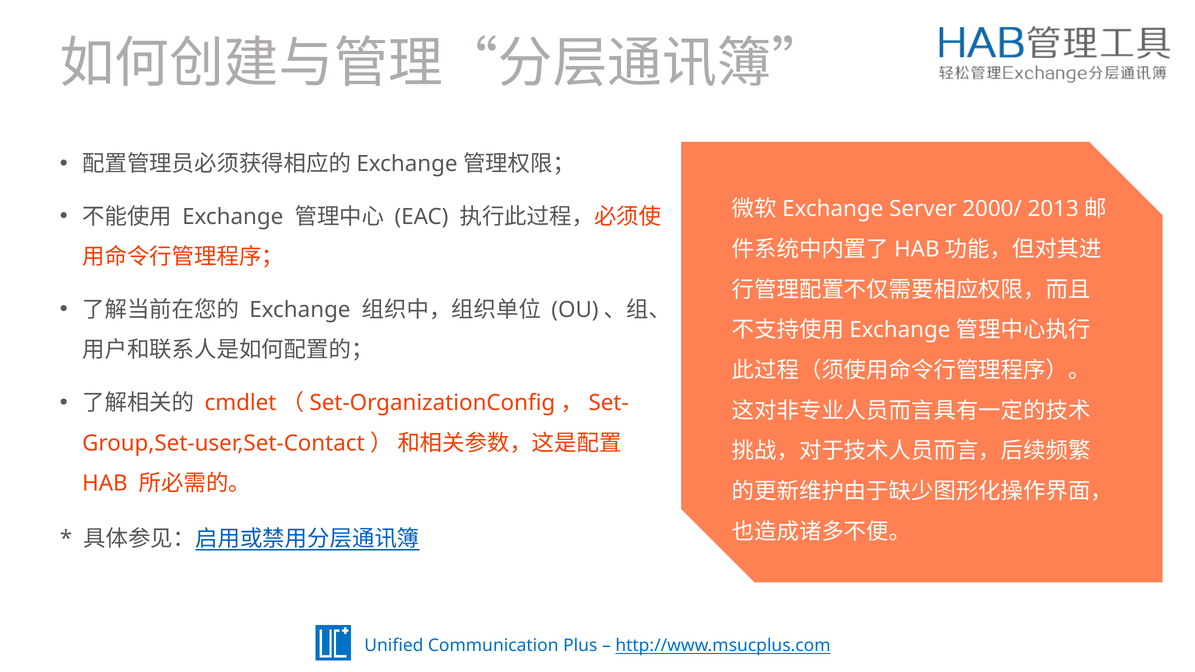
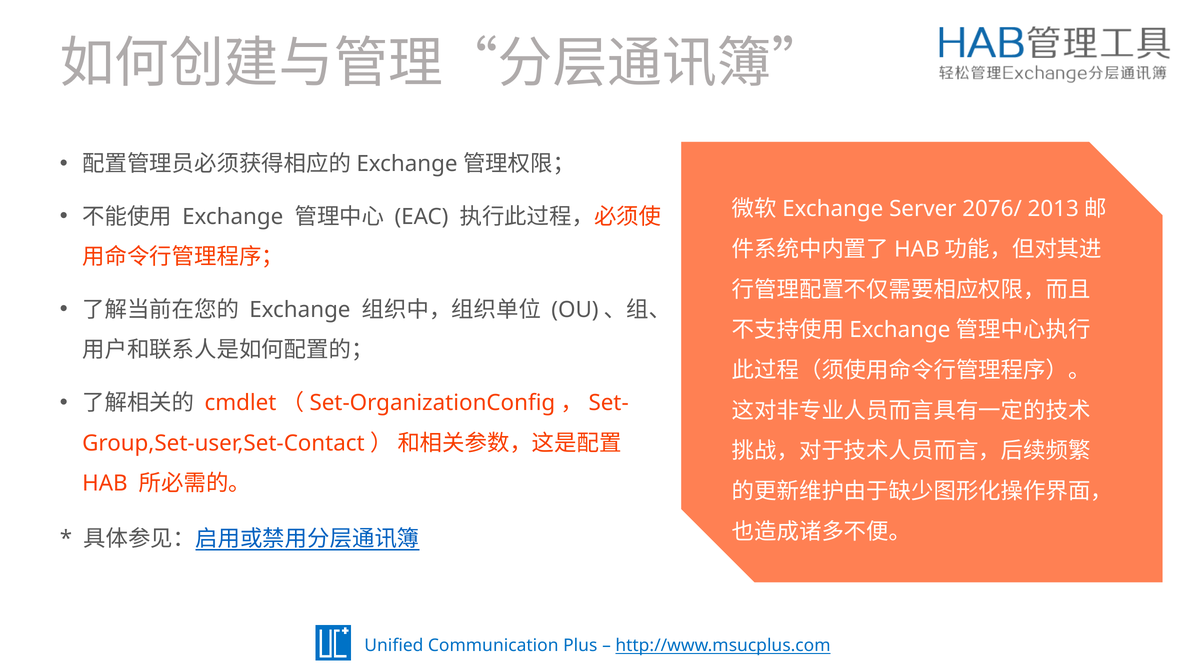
2000/: 2000/ -> 2076/
